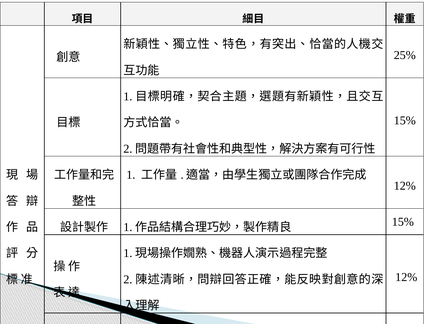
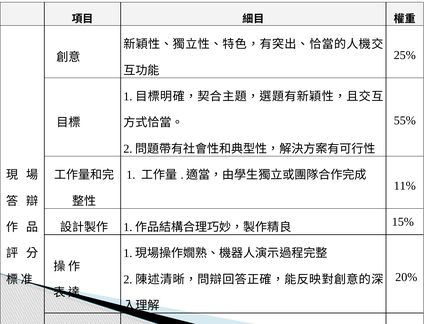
15% at (405, 120): 15% -> 55%
12% at (405, 186): 12% -> 11%
12% at (406, 277): 12% -> 20%
